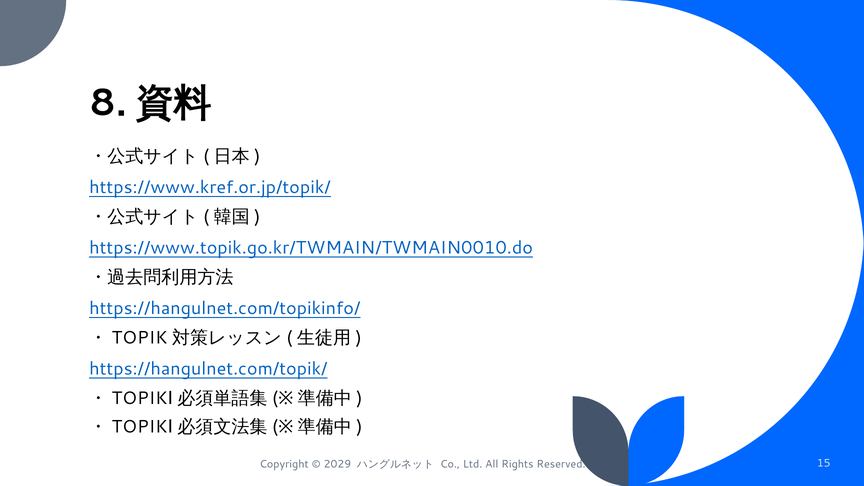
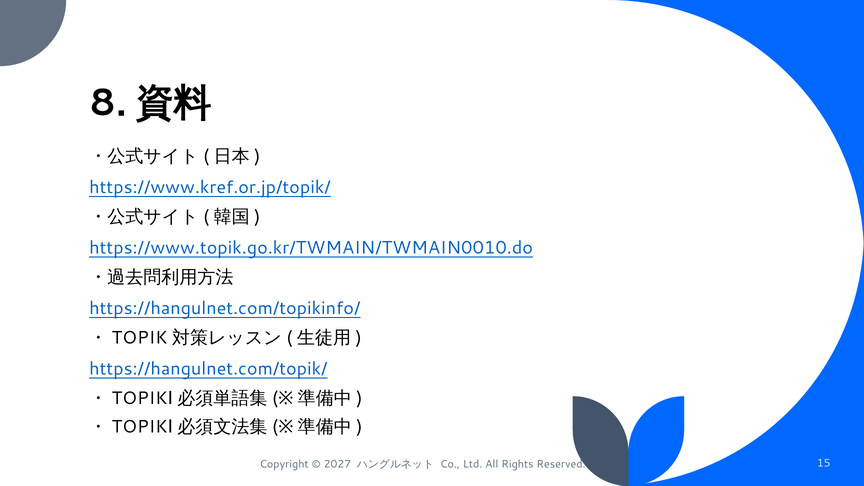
2029: 2029 -> 2027
